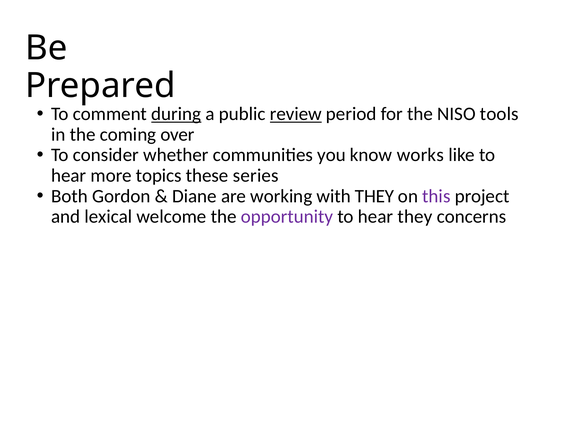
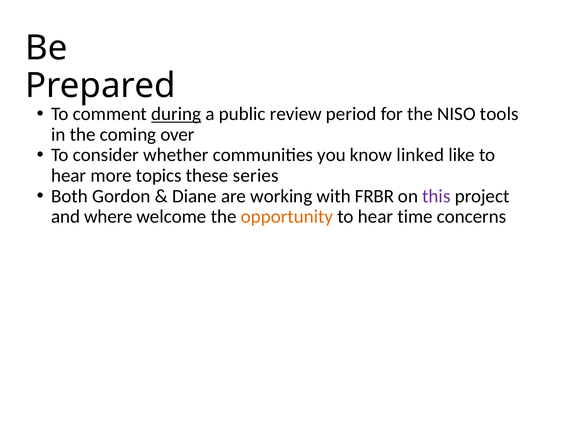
review underline: present -> none
works: works -> linked
with THEY: THEY -> FRBR
lexical: lexical -> where
opportunity colour: purple -> orange
hear they: they -> time
